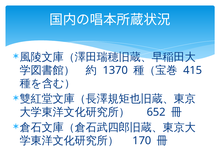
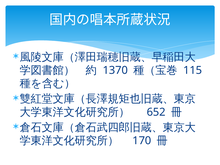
415: 415 -> 115
